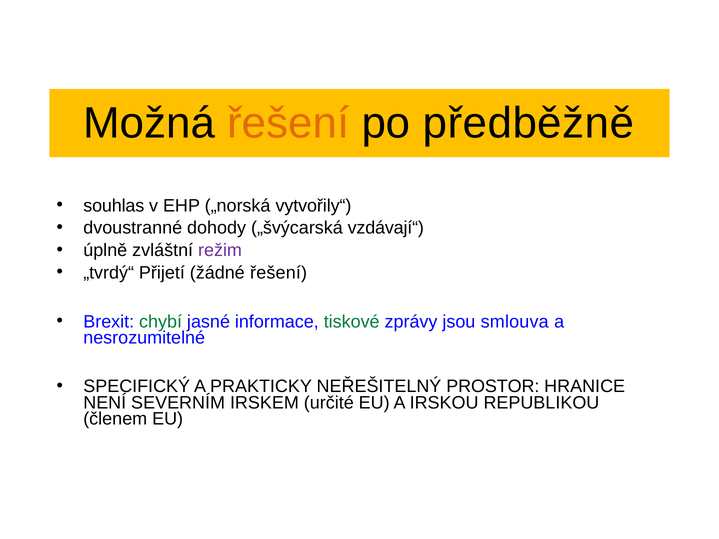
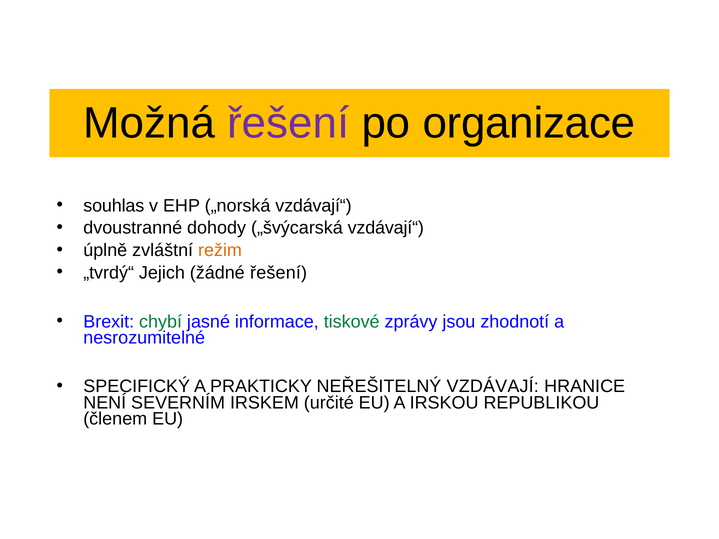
řešení at (288, 123) colour: orange -> purple
předběžně: předběžně -> organizace
„norská vytvořily“: vytvořily“ -> vzdávají“
režim colour: purple -> orange
Přijetí: Přijetí -> Jejich
smlouva: smlouva -> zhodnotí
PROSTOR: PROSTOR -> VZDÁVAJÍ
